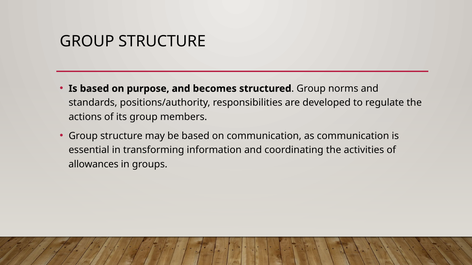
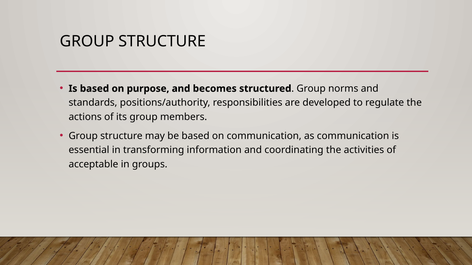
allowances: allowances -> acceptable
